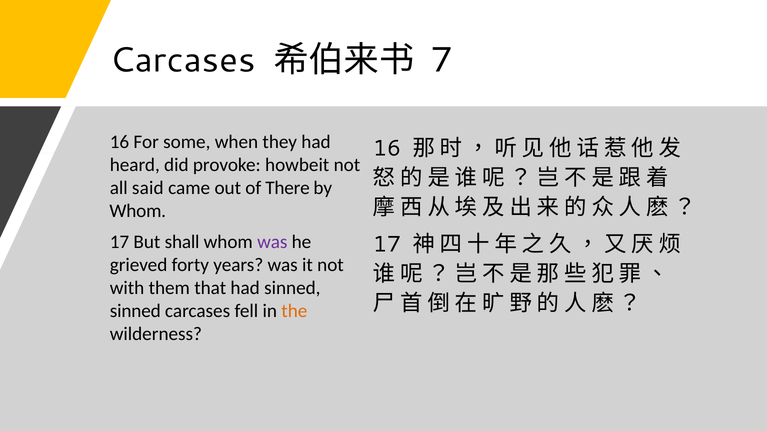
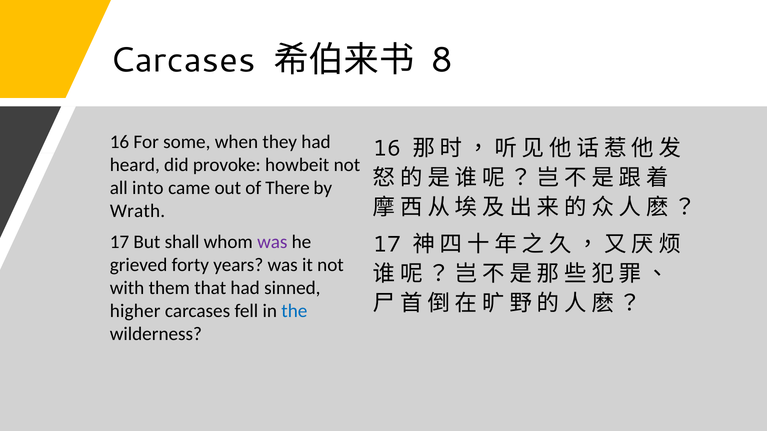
7: 7 -> 8
said: said -> into
Whom at (138, 211): Whom -> Wrath
sinned at (135, 311): sinned -> higher
the colour: orange -> blue
